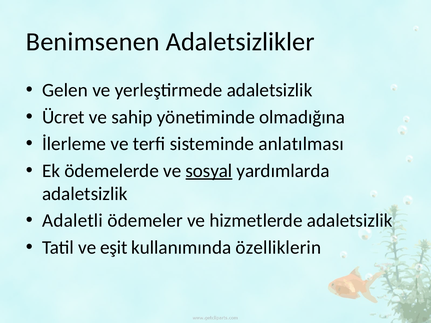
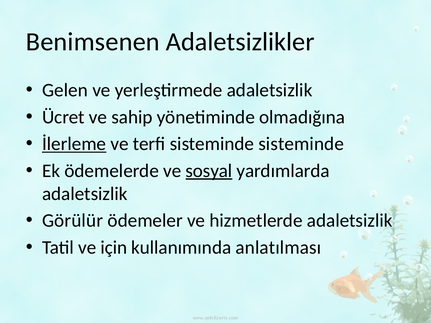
İlerleme underline: none -> present
sisteminde anlatılması: anlatılması -> sisteminde
Adaletli: Adaletli -> Görülür
eşit: eşit -> için
özelliklerin: özelliklerin -> anlatılması
